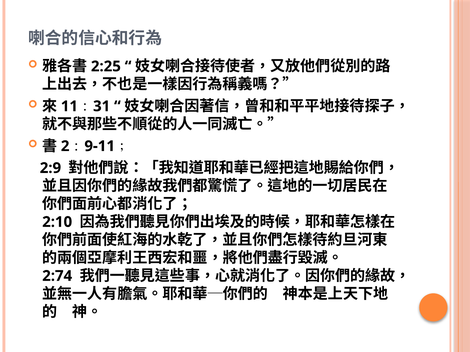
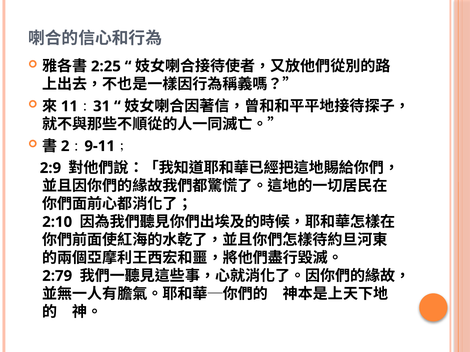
2:74: 2:74 -> 2:79
